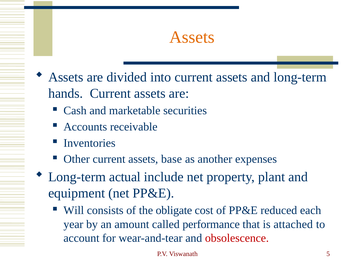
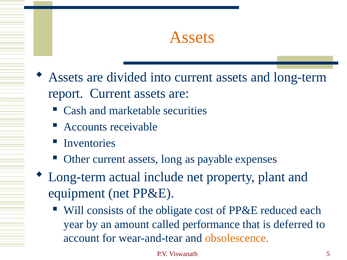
hands: hands -> report
base: base -> long
another: another -> payable
attached: attached -> deferred
obsolescence colour: red -> orange
